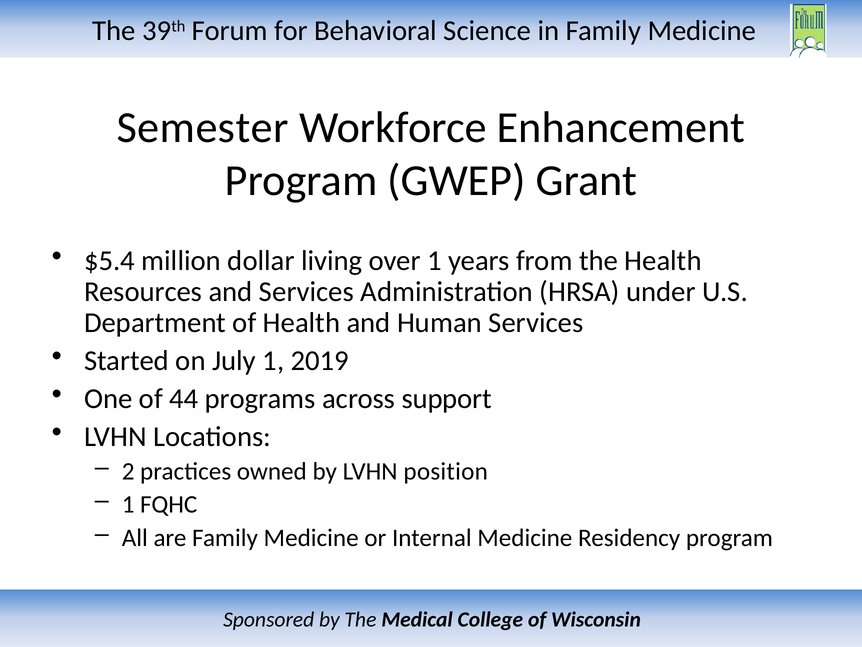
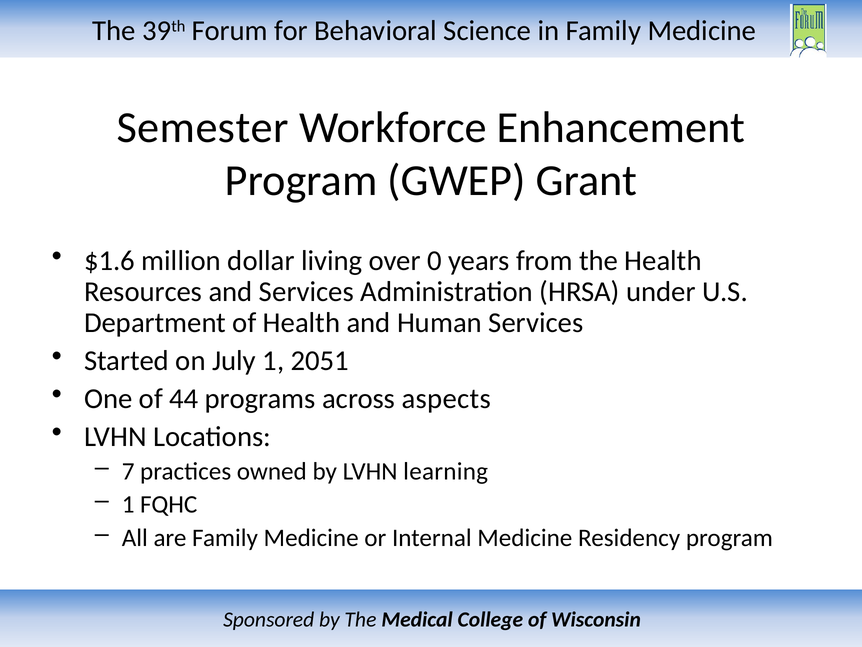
$5.4: $5.4 -> $1.6
over 1: 1 -> 0
2019: 2019 -> 2051
support: support -> aspects
2: 2 -> 7
position: position -> learning
